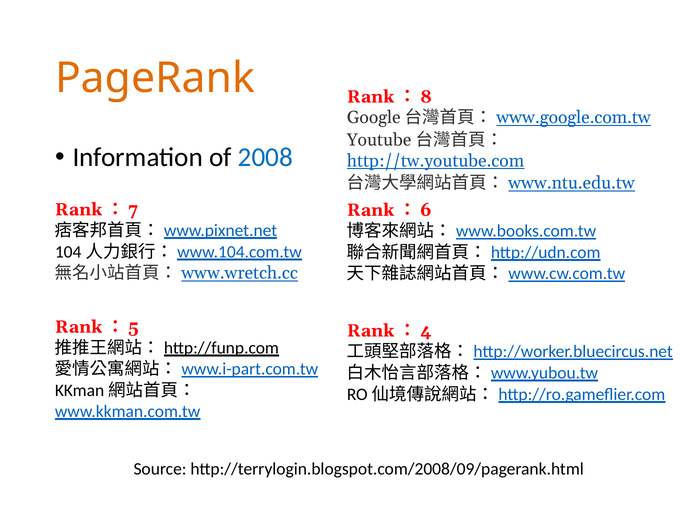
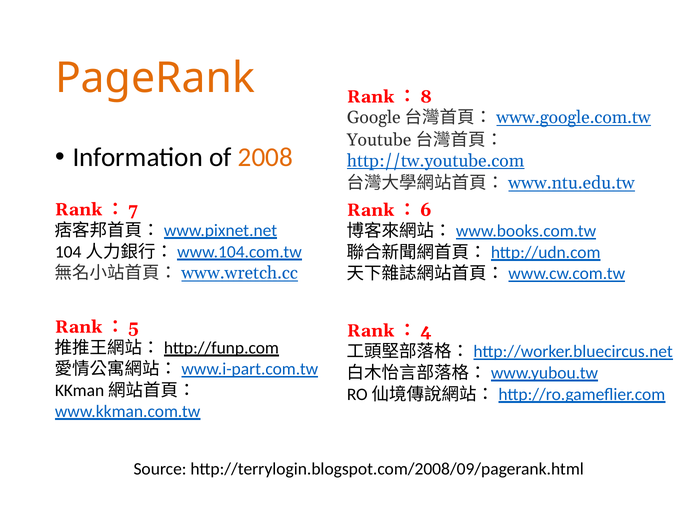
2008 colour: blue -> orange
